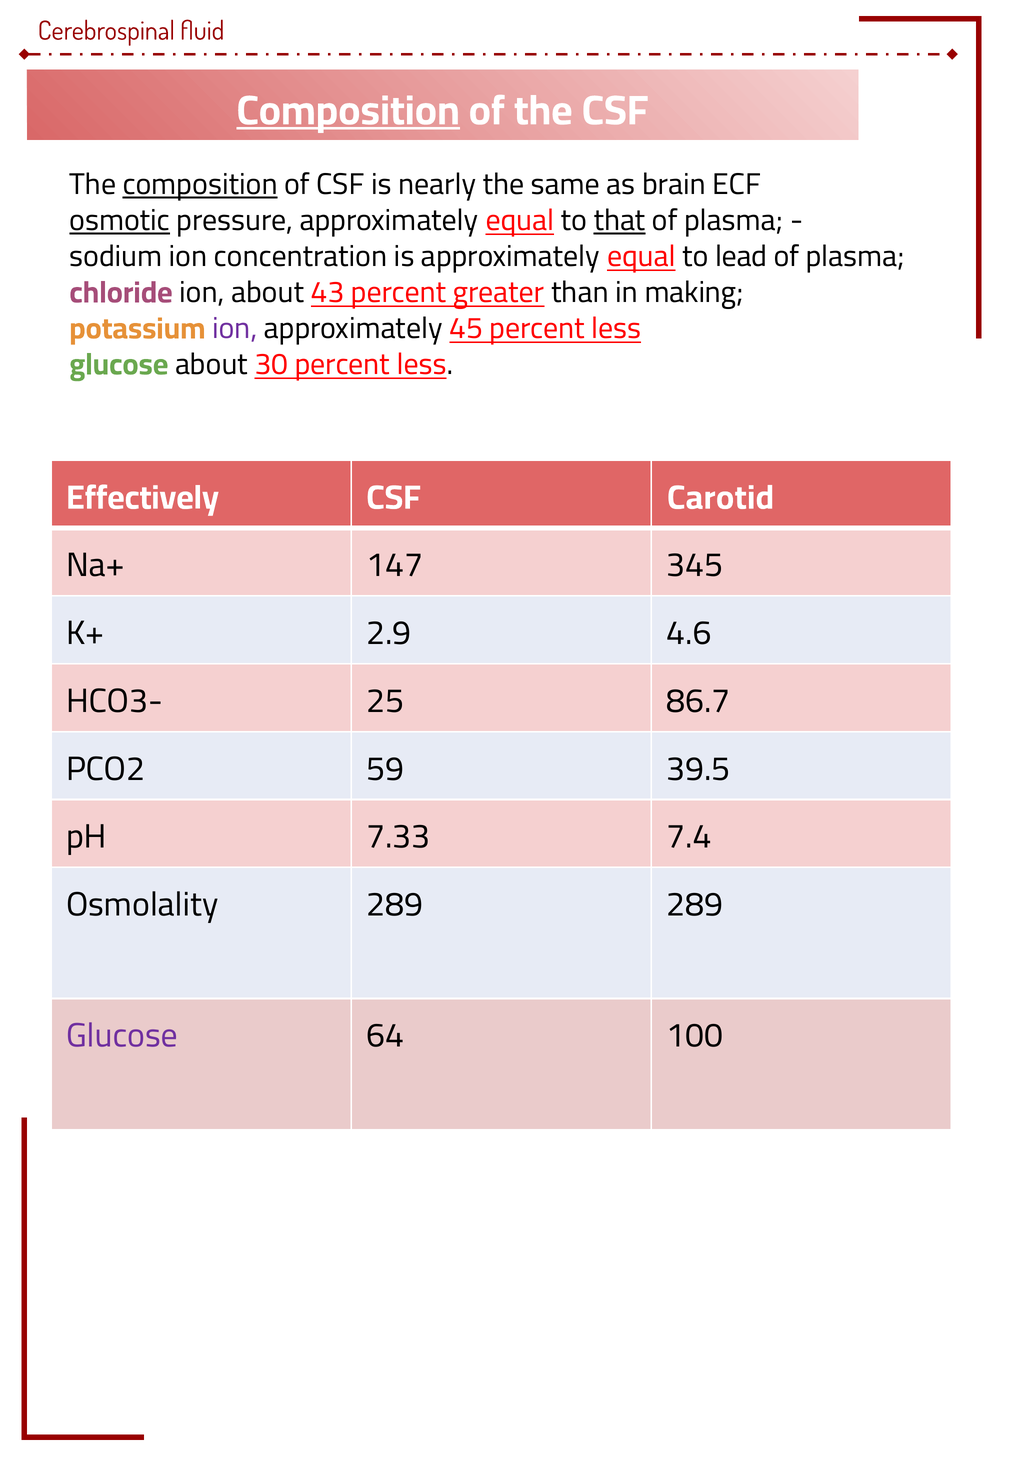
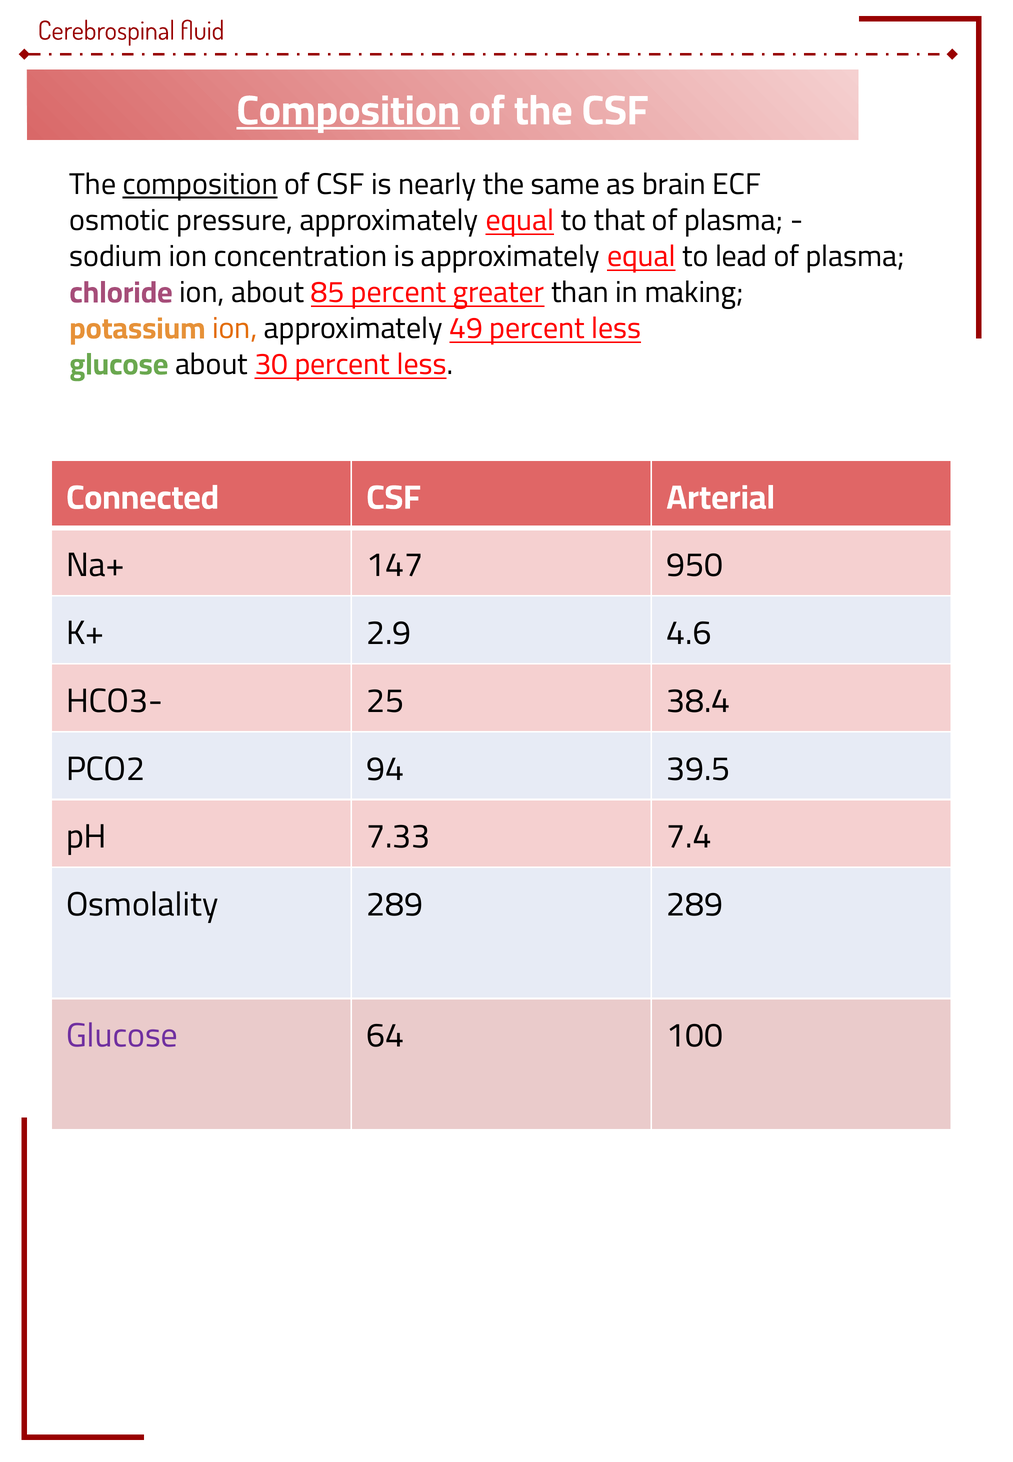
osmotic underline: present -> none
that underline: present -> none
43: 43 -> 85
ion at (235, 329) colour: purple -> orange
45: 45 -> 49
Effectively: Effectively -> Connected
Carotid: Carotid -> Arterial
345: 345 -> 950
86.7: 86.7 -> 38.4
59: 59 -> 94
